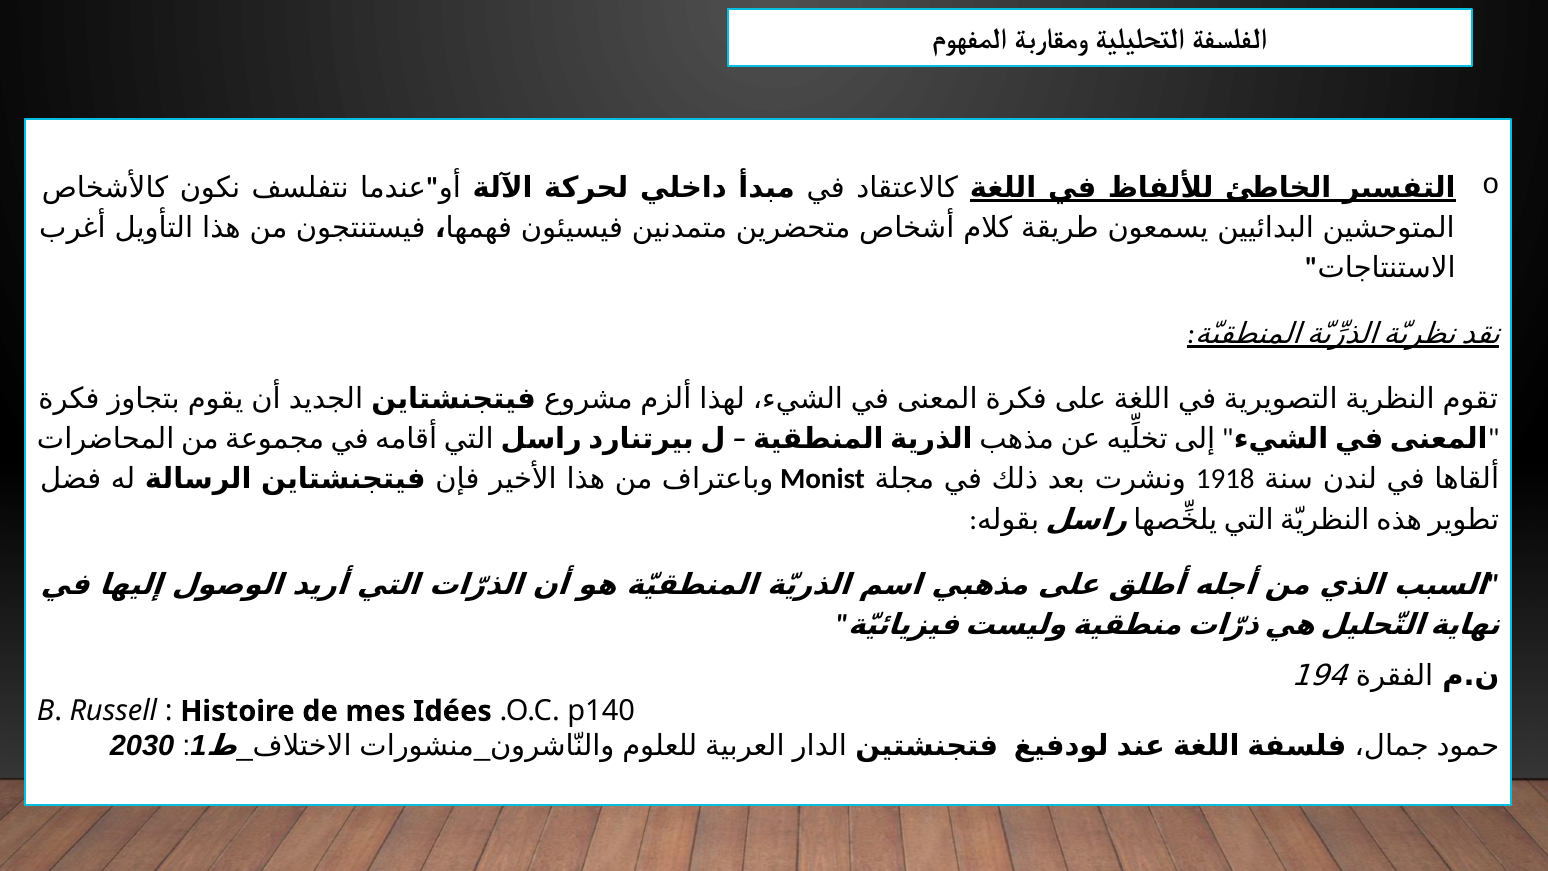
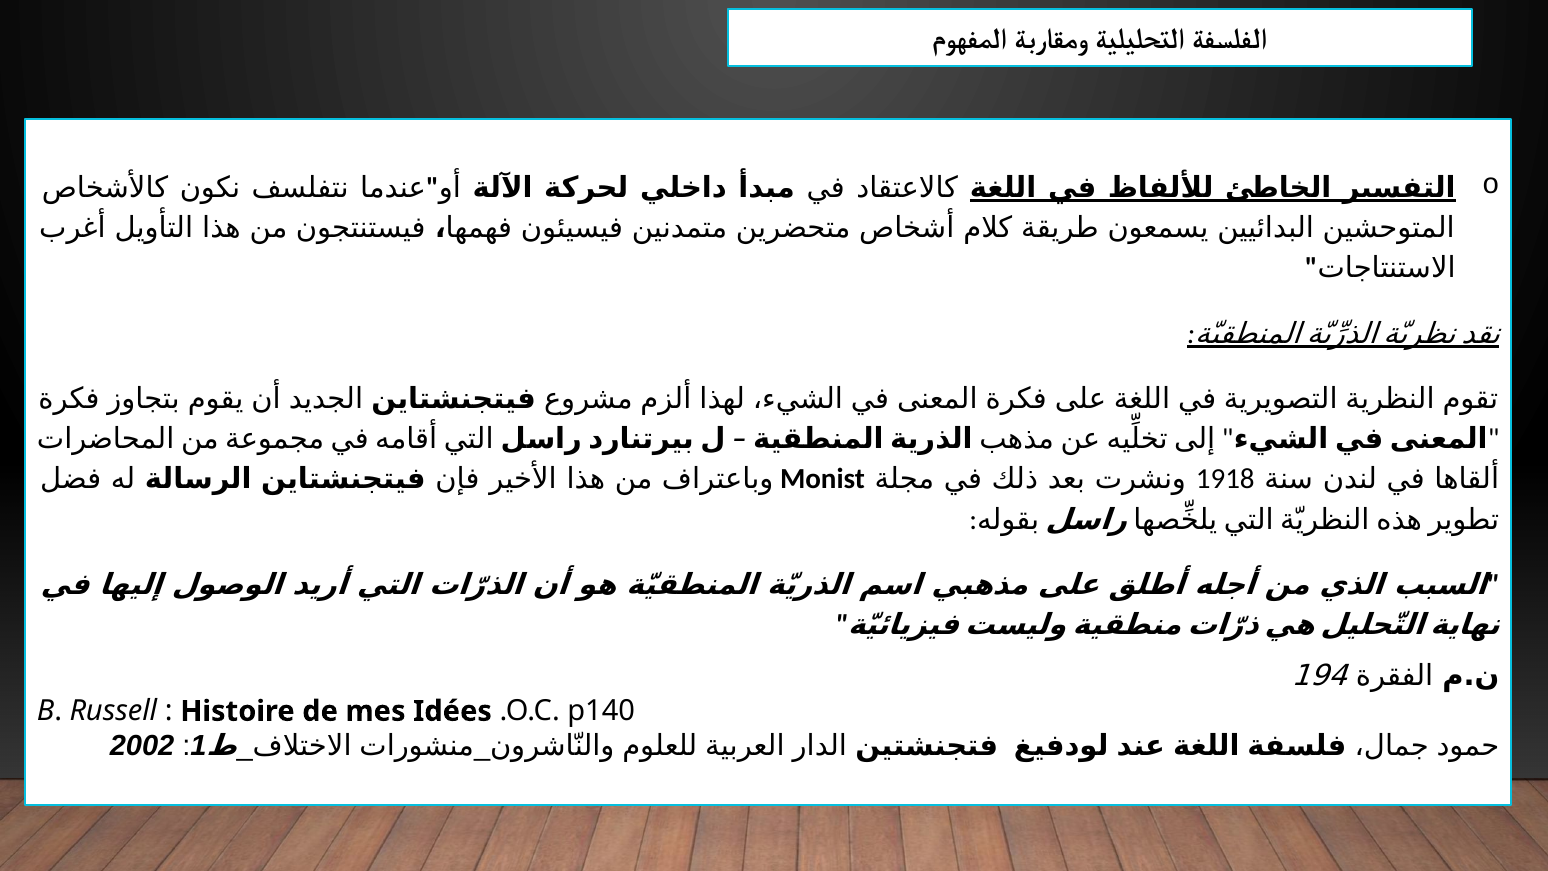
2030: 2030 -> 2002
